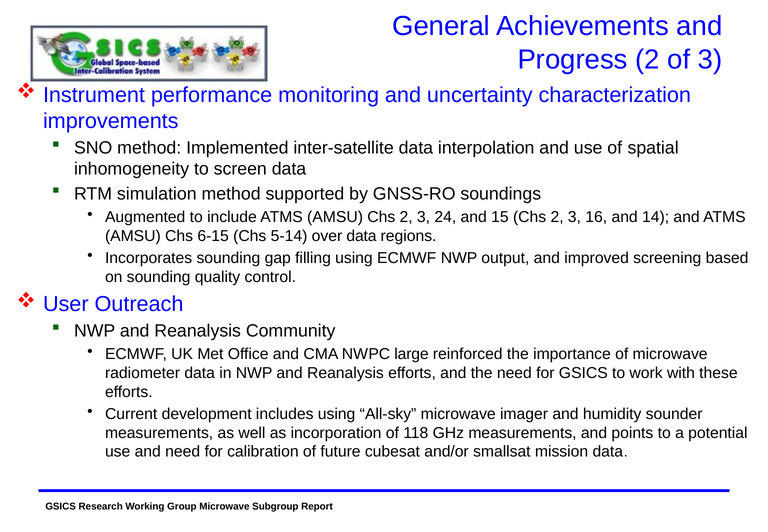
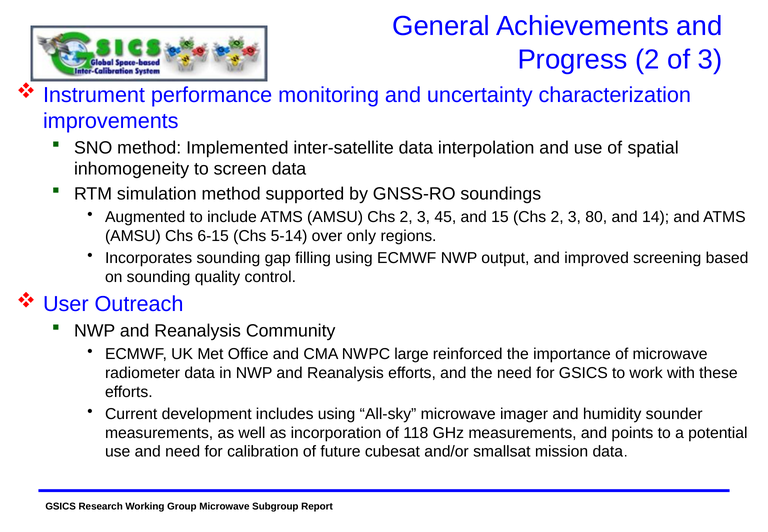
24: 24 -> 45
16: 16 -> 80
over data: data -> only
